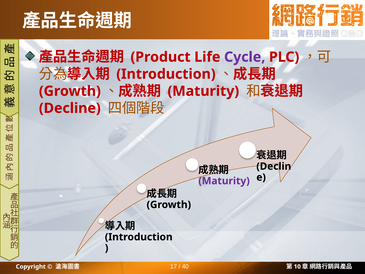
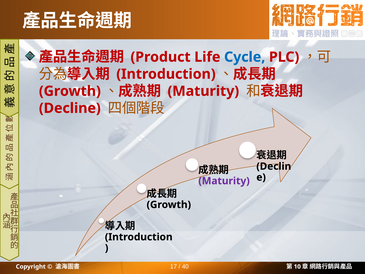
Cycle colour: purple -> blue
